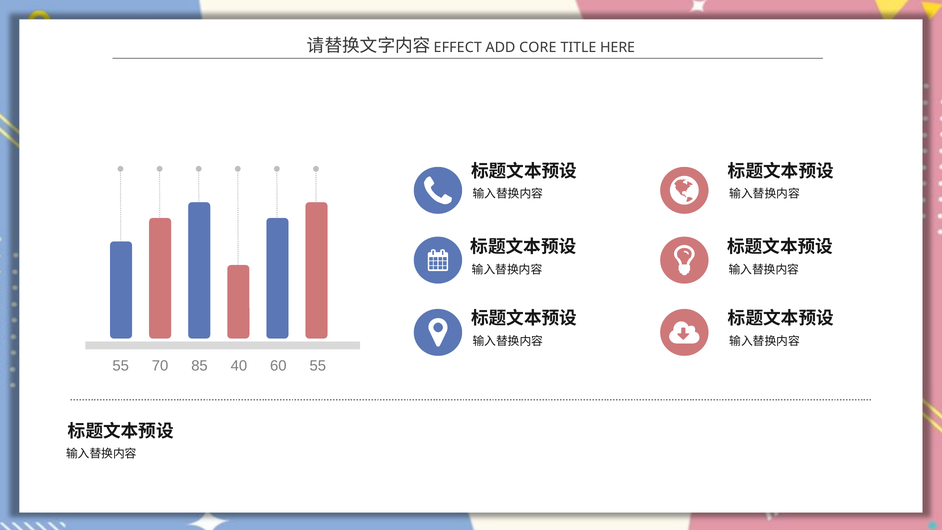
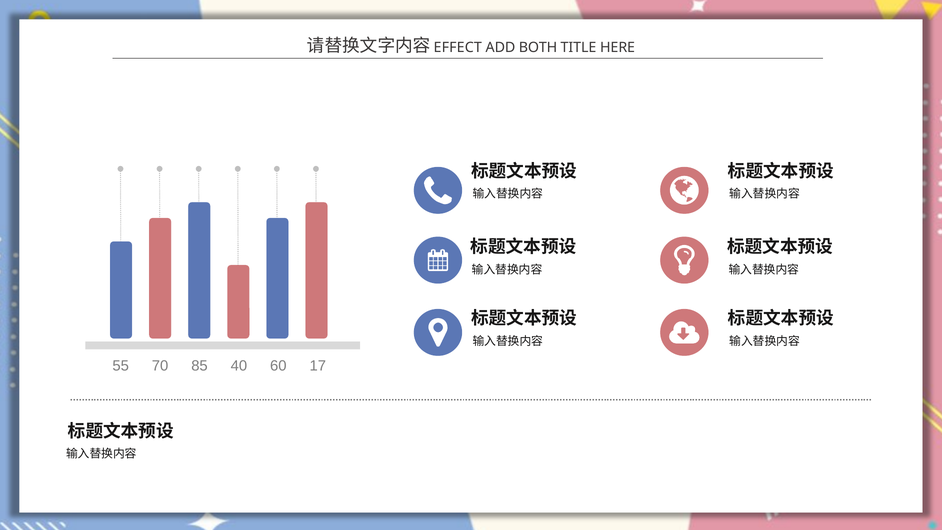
CORE: CORE -> BOTH
60 55: 55 -> 17
